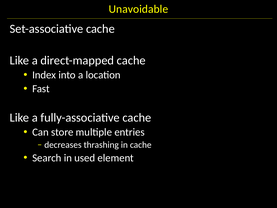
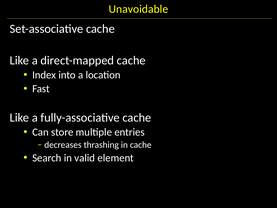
used: used -> valid
